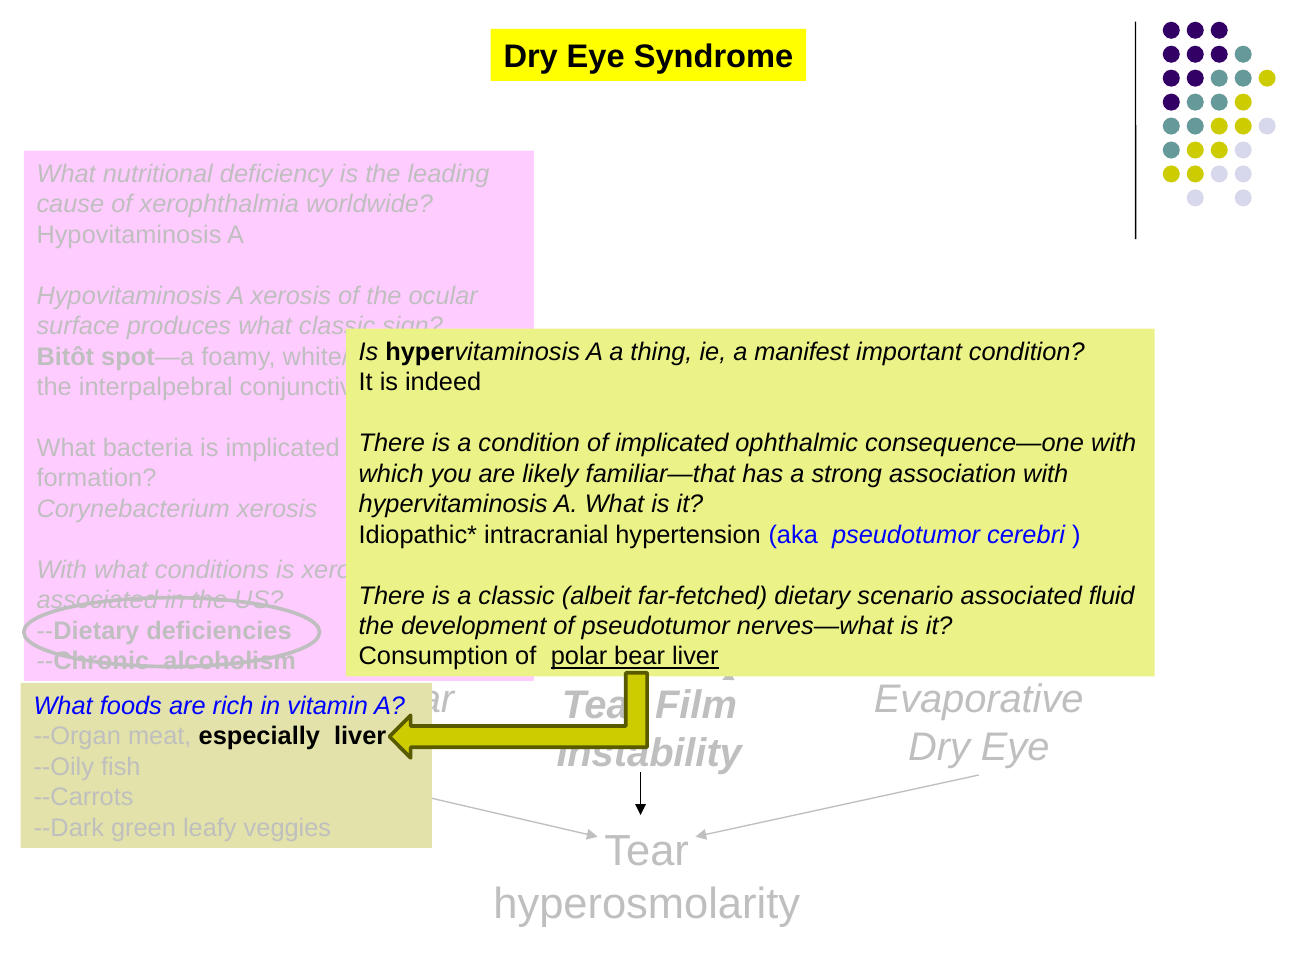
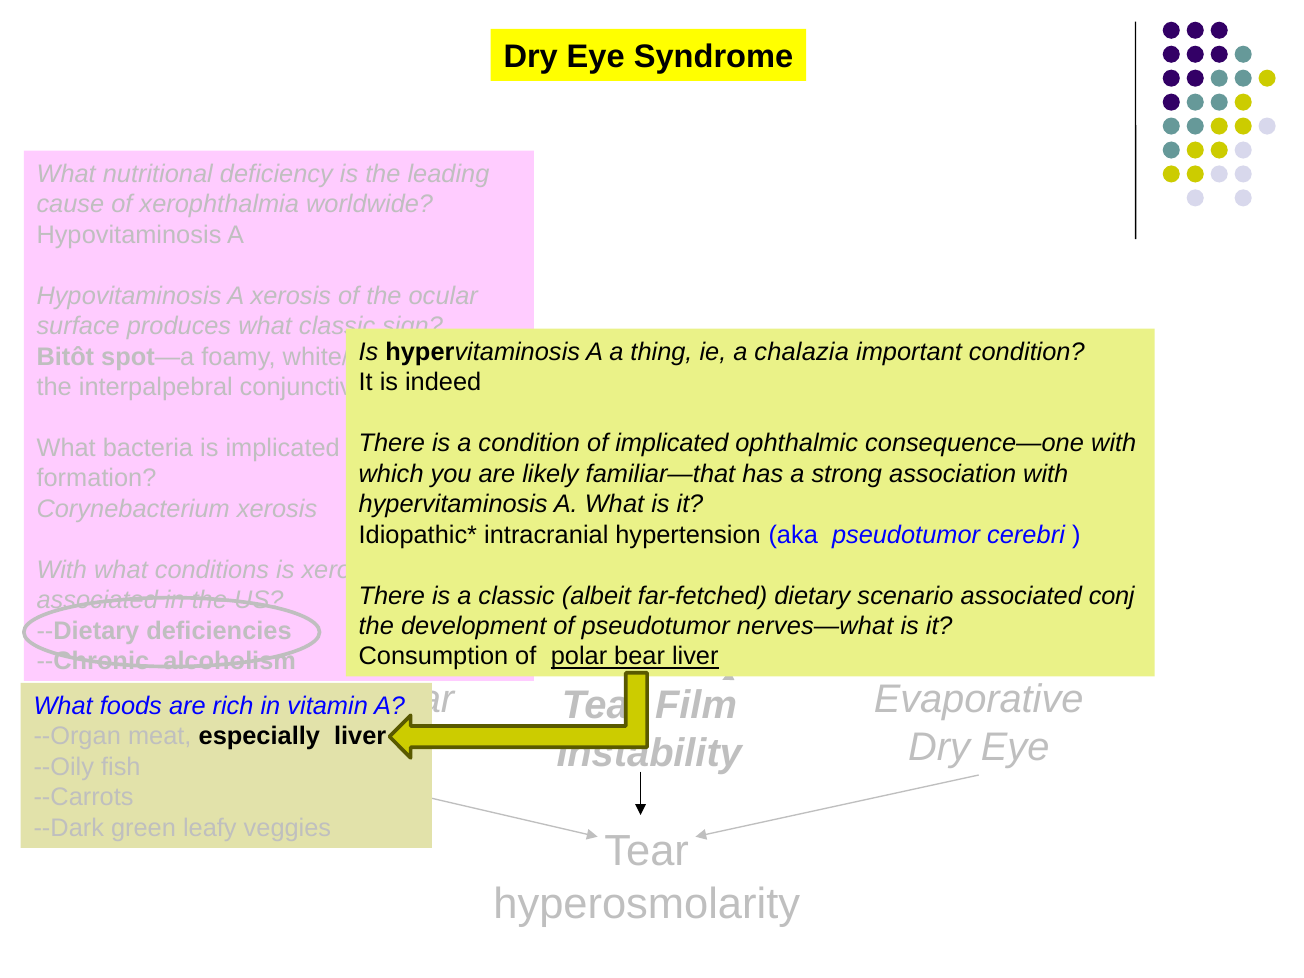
manifest: manifest -> chalazia
fluid: fluid -> conj
